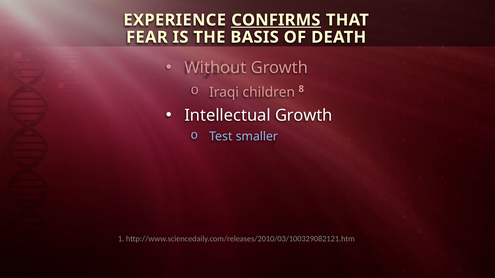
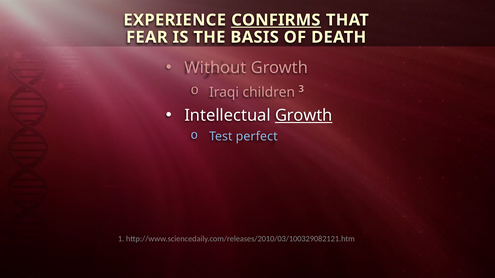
8: 8 -> 3
Growth at (304, 116) underline: none -> present
smaller: smaller -> perfect
